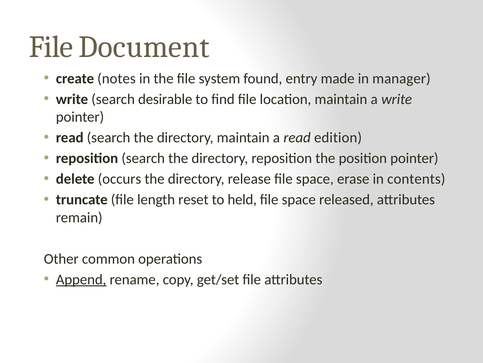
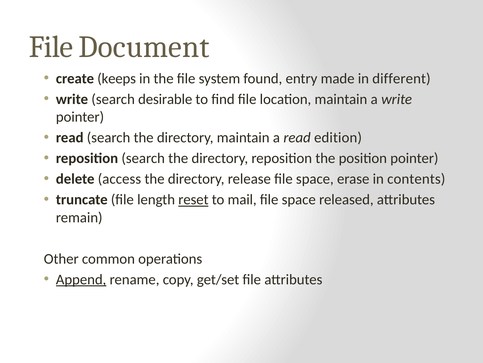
notes: notes -> keeps
manager: manager -> different
occurs: occurs -> access
reset underline: none -> present
held: held -> mail
